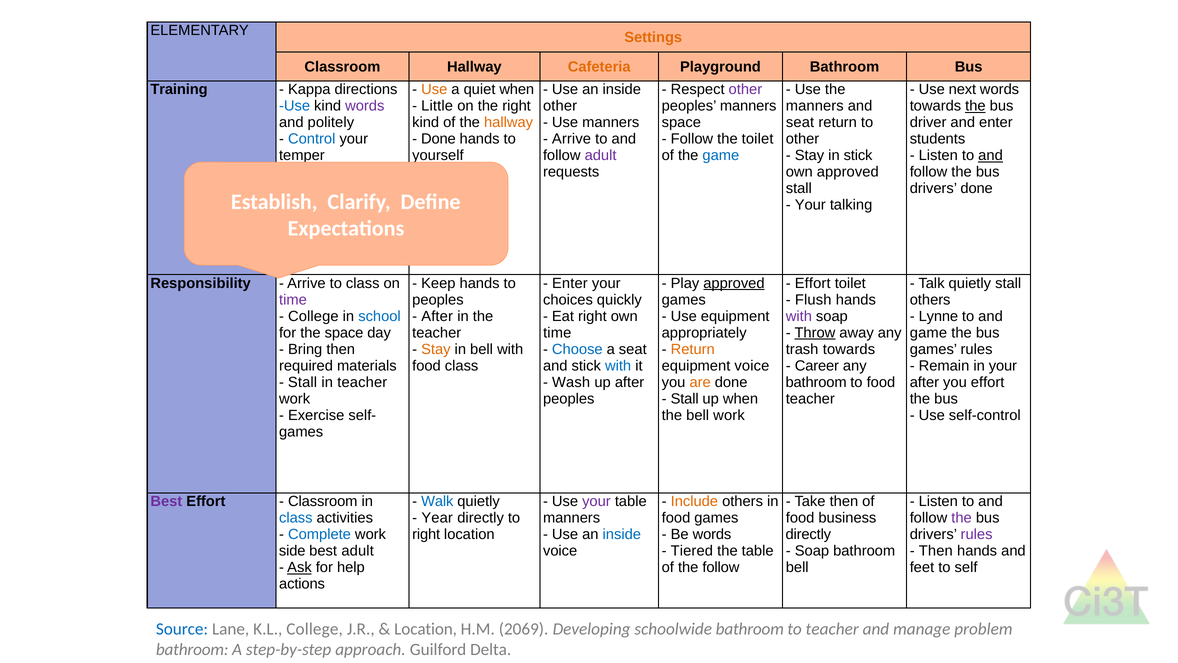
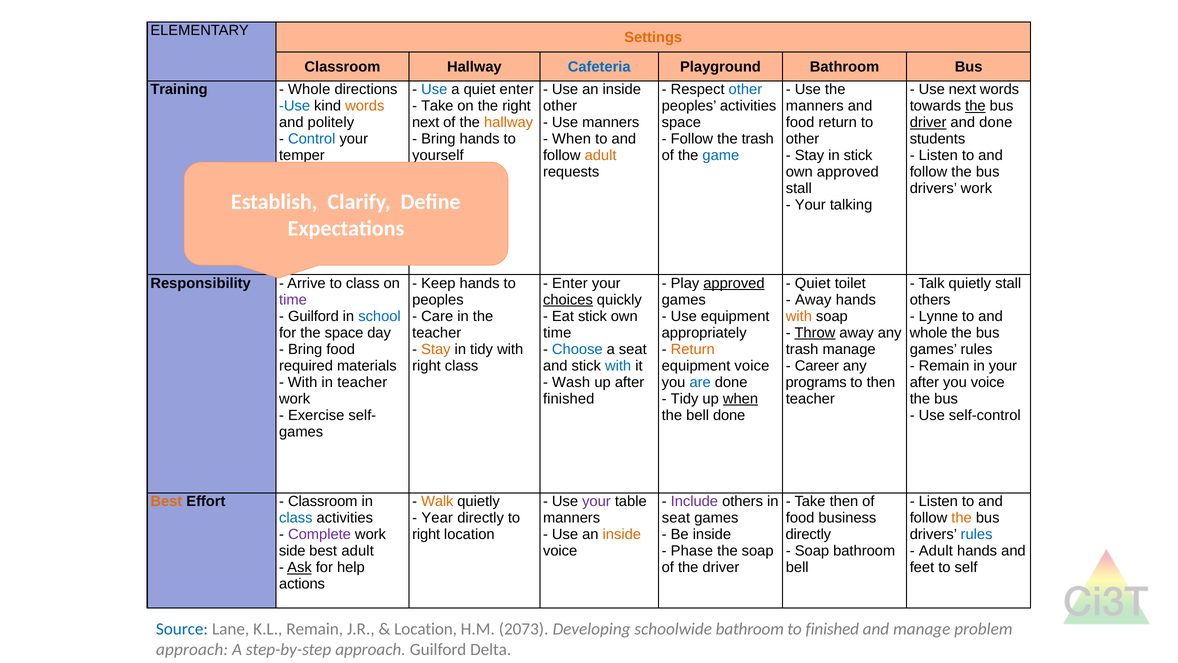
Cafeteria colour: orange -> blue
Kappa at (309, 89): Kappa -> Whole
Use at (434, 89) colour: orange -> blue
quiet when: when -> enter
other at (745, 89) colour: purple -> blue
words at (365, 106) colour: purple -> orange
Little at (437, 106): Little -> Take
peoples manners: manners -> activities
kind at (426, 122): kind -> next
seat at (800, 122): seat -> food
driver at (928, 122) underline: none -> present
and enter: enter -> done
Done at (438, 139): Done -> Bring
Arrive at (572, 139): Arrive -> When
the toilet: toilet -> trash
adult at (601, 155) colour: purple -> orange
and at (991, 155) underline: present -> none
drivers done: done -> work
Effort at (813, 283): Effort -> Quiet
choices underline: none -> present
Flush at (813, 300): Flush -> Away
College at (313, 316): College -> Guilford
After at (437, 316): After -> Care
Eat right: right -> stick
with at (799, 316) colour: purple -> orange
game at (928, 333): game -> whole
Bring then: then -> food
in bell: bell -> tidy
trash towards: towards -> manage
food at (427, 365): food -> right
Stall at (303, 382): Stall -> With
are colour: orange -> blue
bathroom at (816, 382): bathroom -> programs
to food: food -> then
you effort: effort -> voice
peoples at (569, 398): peoples -> finished
Stall at (685, 398): Stall -> Tidy
when at (741, 398) underline: none -> present
bell work: work -> done
Best at (166, 501) colour: purple -> orange
Walk colour: blue -> orange
Include colour: orange -> purple
food at (676, 518): food -> seat
the at (962, 518) colour: purple -> orange
Complete colour: blue -> purple
inside at (622, 534) colour: blue -> orange
Be words: words -> inside
rules at (977, 534) colour: purple -> blue
Tiered: Tiered -> Phase
the table: table -> soap
Then at (936, 551): Then -> Adult
the follow: follow -> driver
K.L College: College -> Remain
2069: 2069 -> 2073
to teacher: teacher -> finished
bathroom at (192, 649): bathroom -> approach
